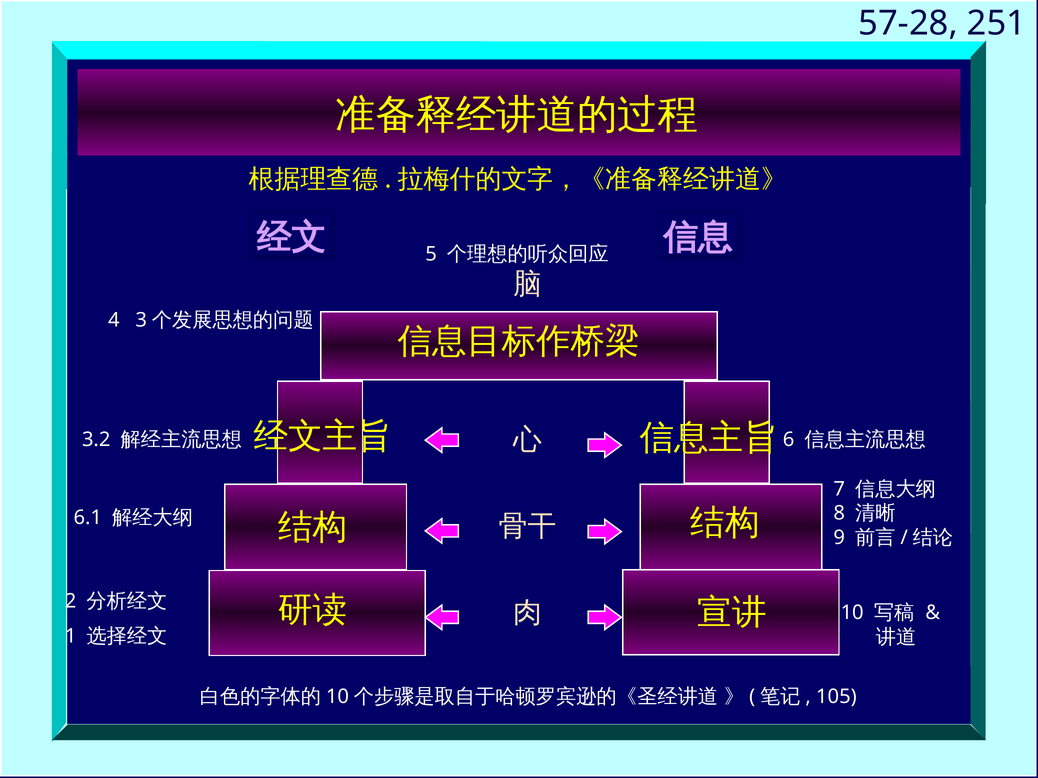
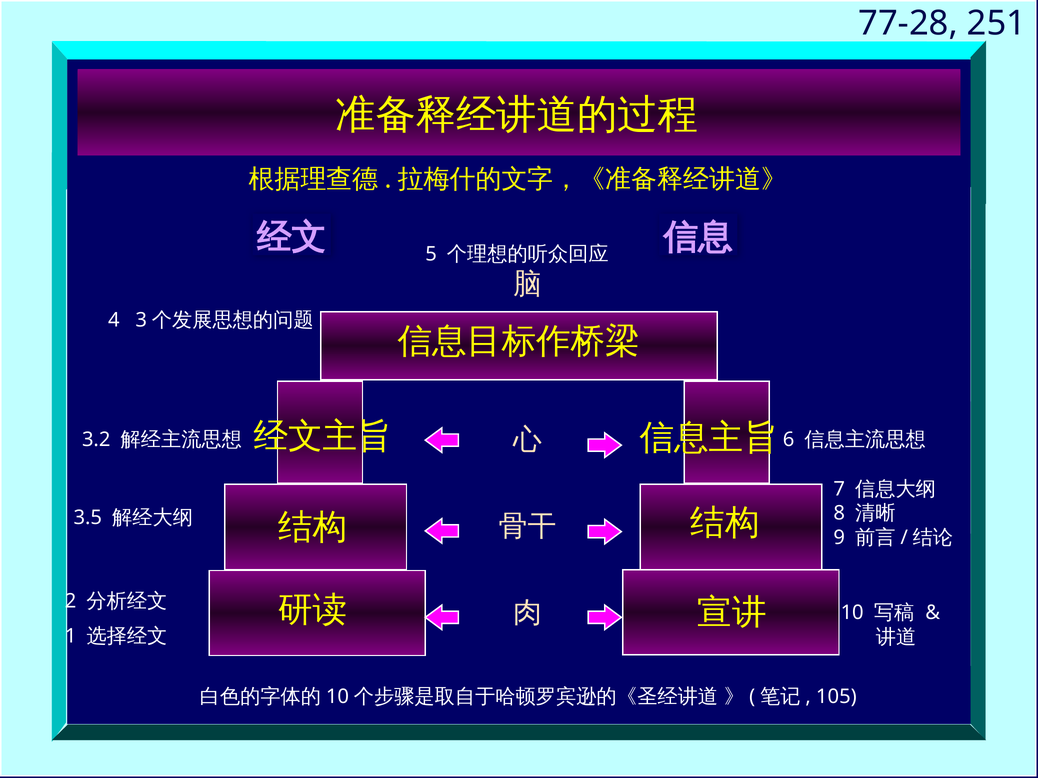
57-28: 57-28 -> 77-28
6.1: 6.1 -> 3.5
